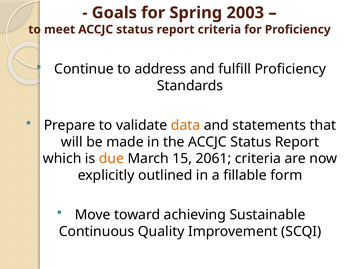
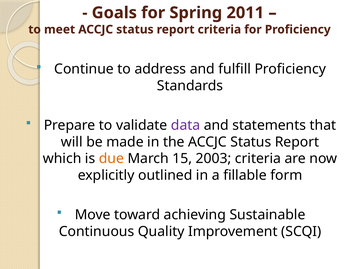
2003: 2003 -> 2011
data colour: orange -> purple
2061: 2061 -> 2003
